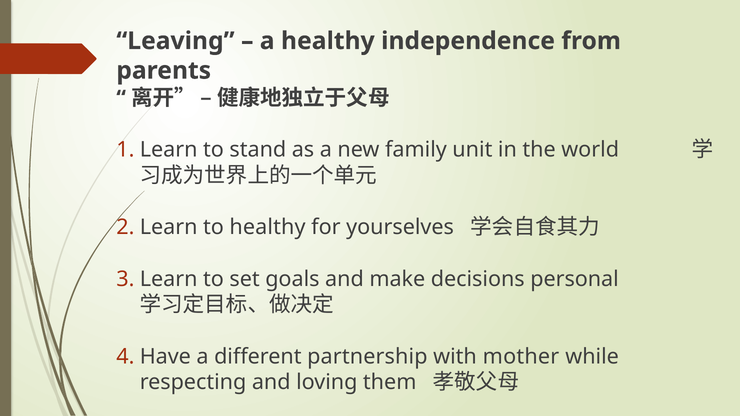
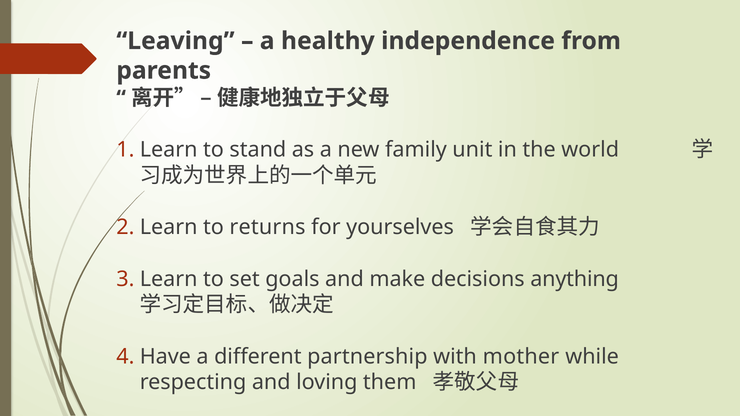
to healthy: healthy -> returns
personal: personal -> anything
